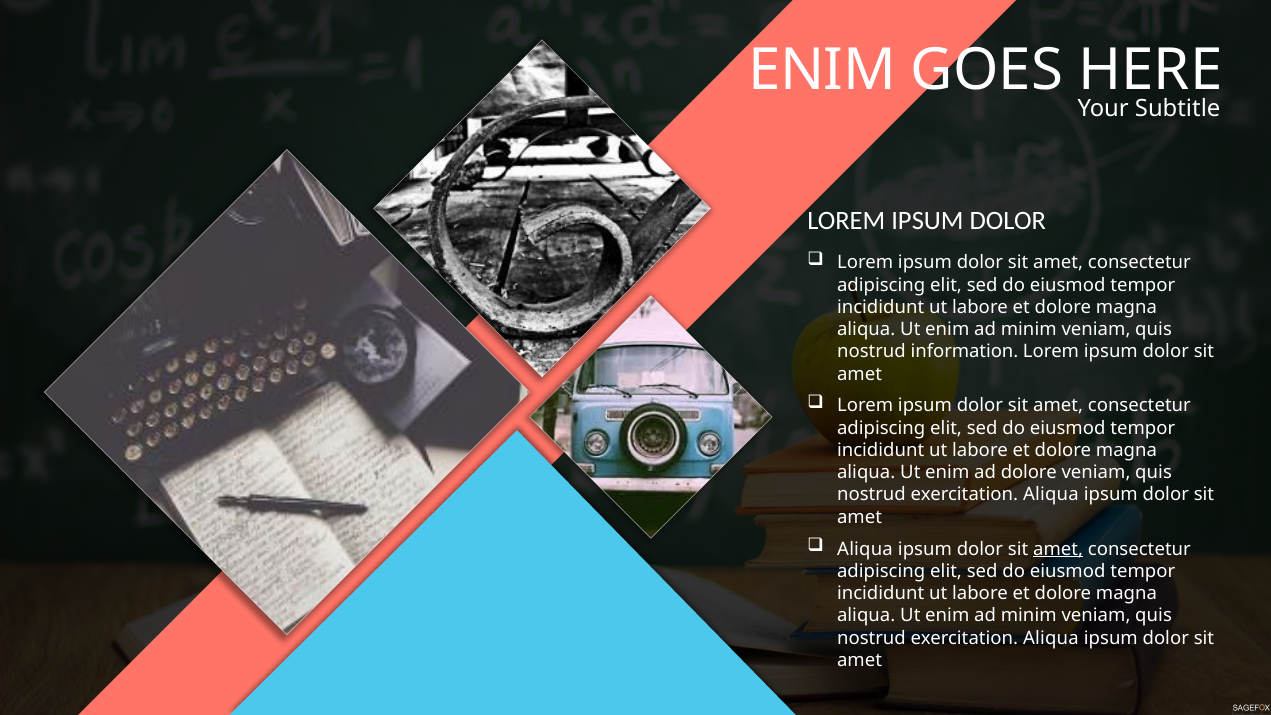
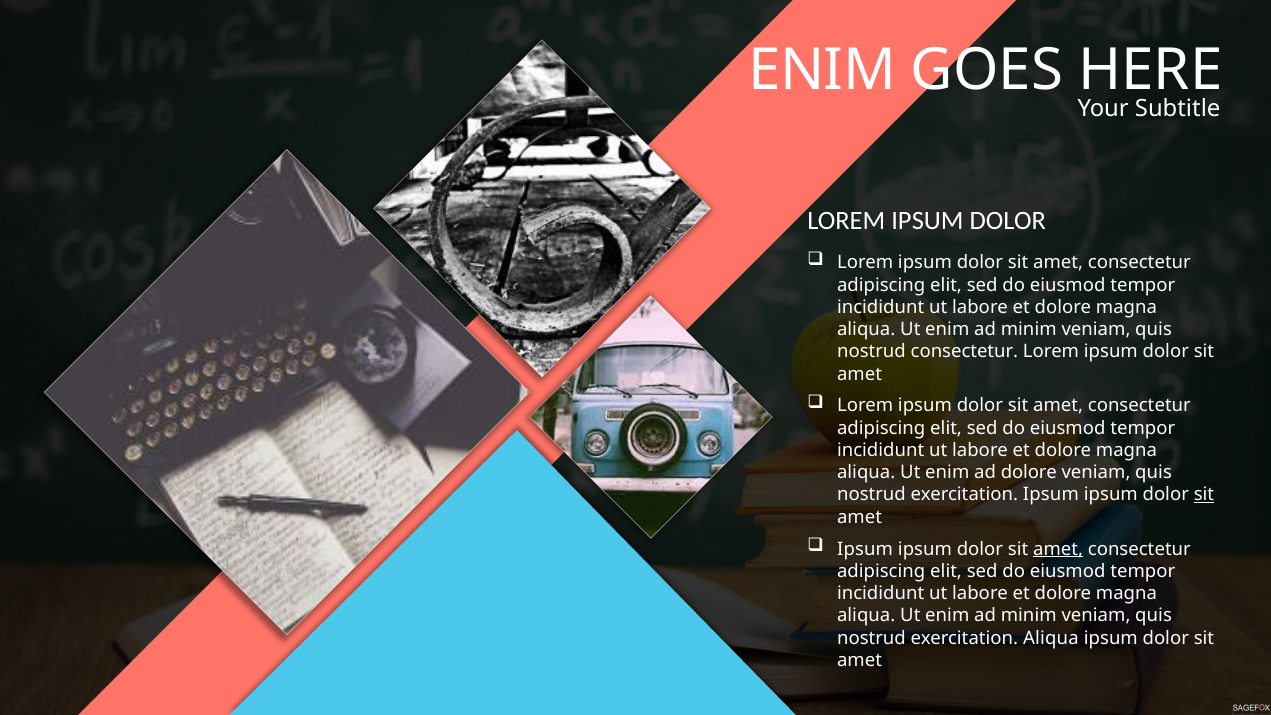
nostrud information: information -> consectetur
Aliqua at (1051, 495): Aliqua -> Ipsum
sit at (1204, 495) underline: none -> present
Aliqua at (865, 549): Aliqua -> Ipsum
